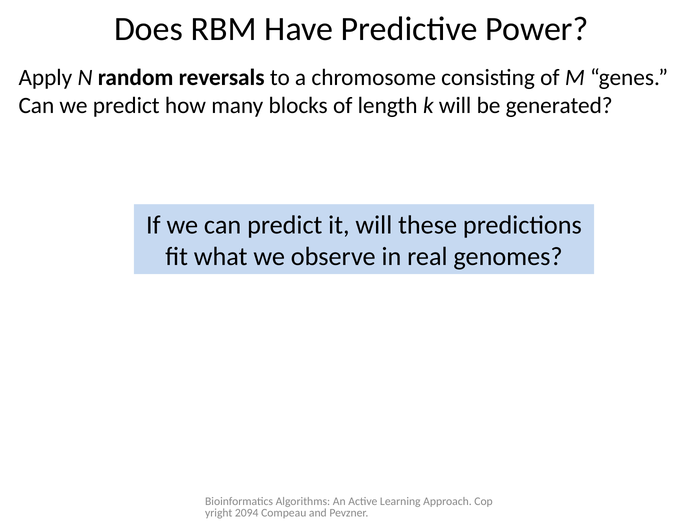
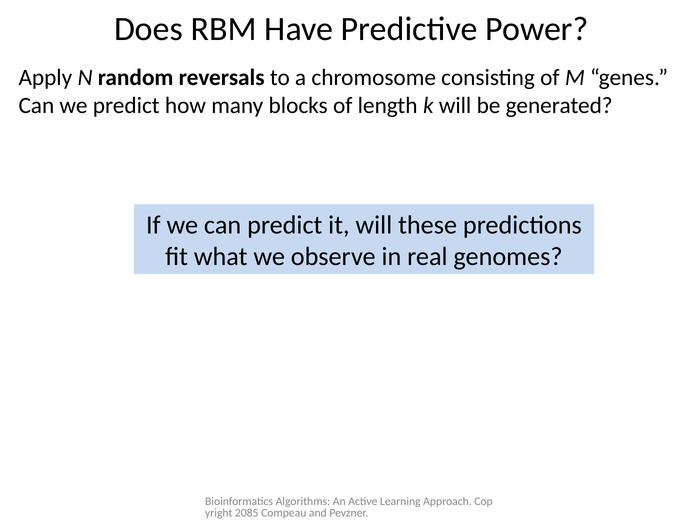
2094: 2094 -> 2085
